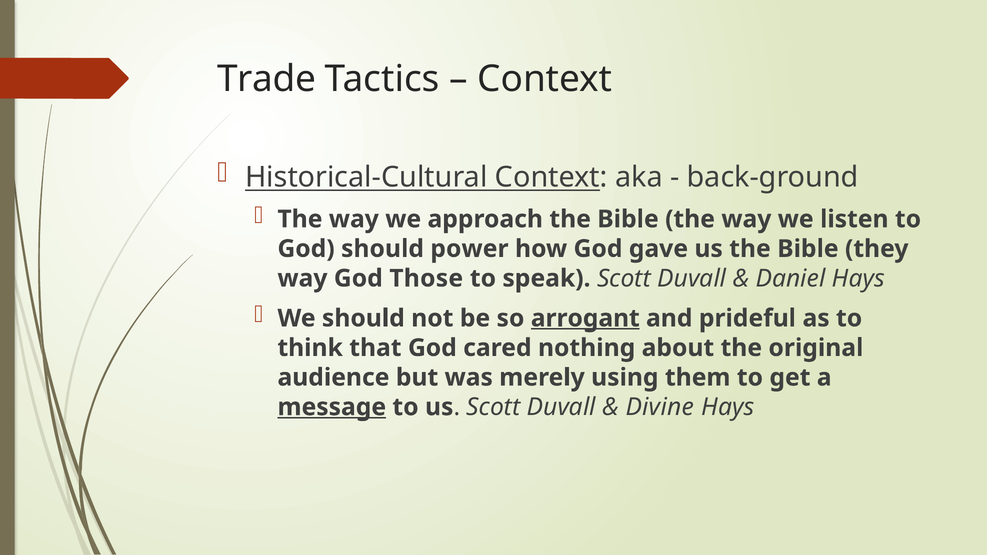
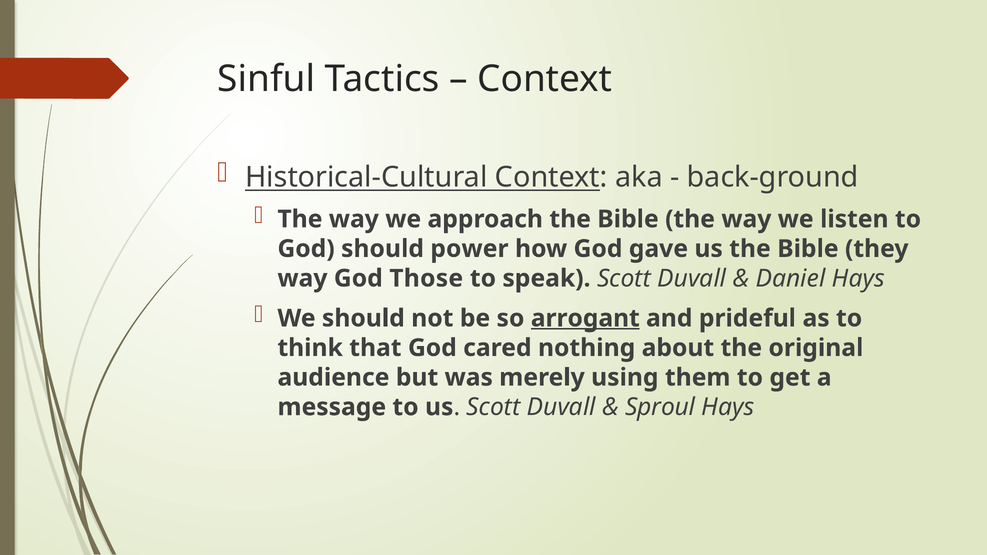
Trade: Trade -> Sinful
message underline: present -> none
Divine: Divine -> Sproul
